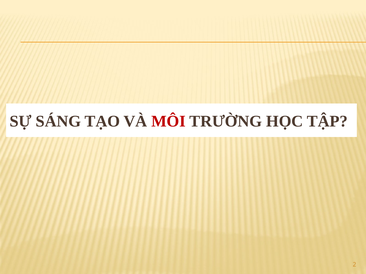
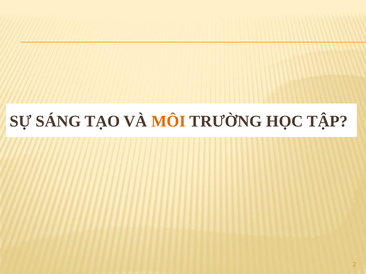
MÔI colour: red -> orange
